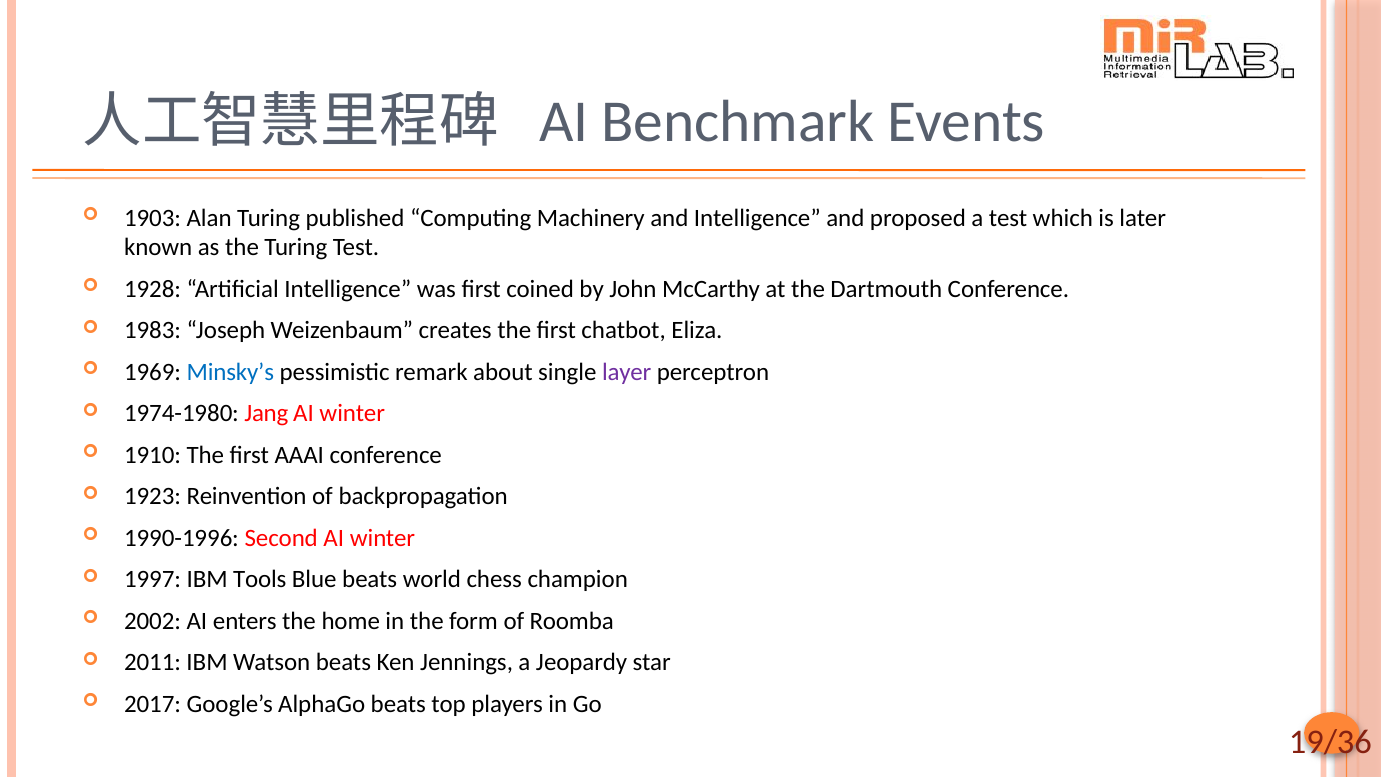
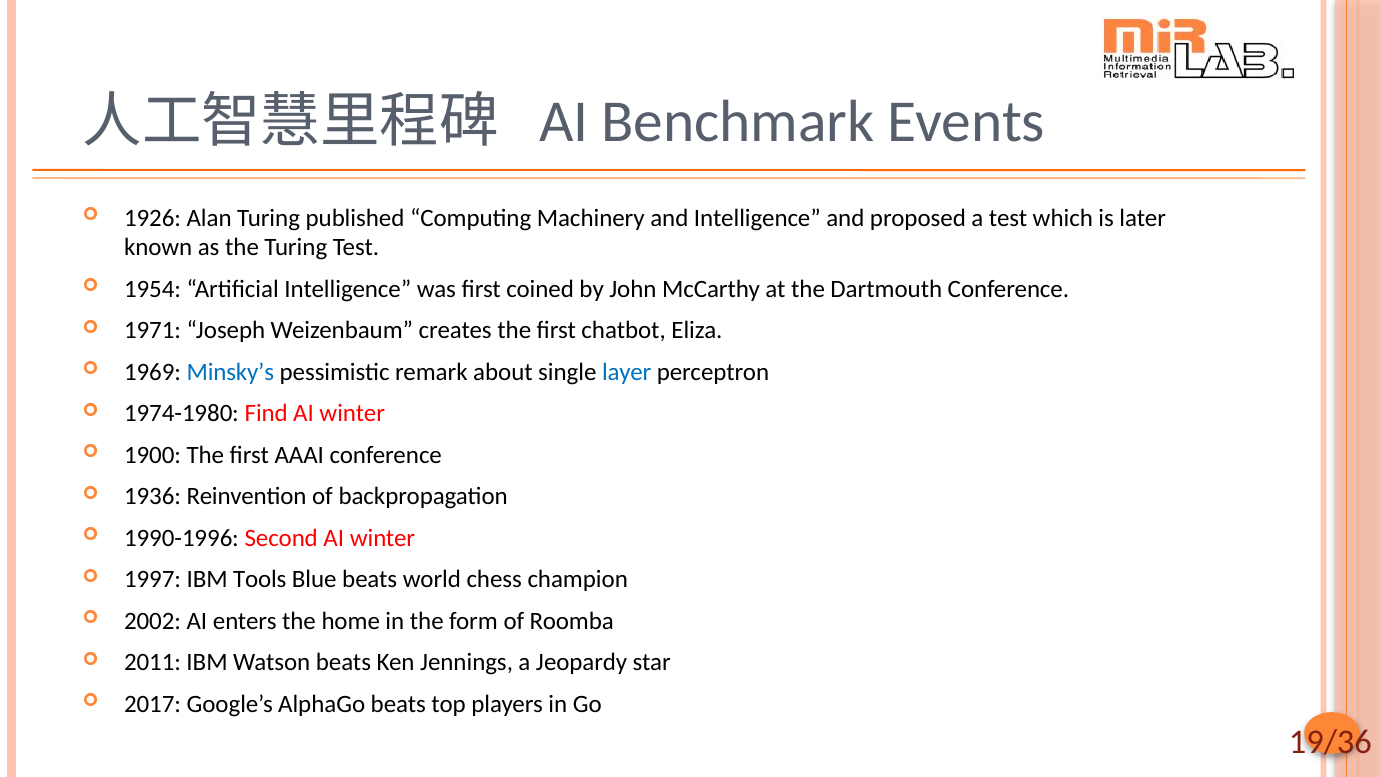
1903: 1903 -> 1926
1928: 1928 -> 1954
1983: 1983 -> 1971
layer colour: purple -> blue
Jang: Jang -> Find
1910: 1910 -> 1900
1923: 1923 -> 1936
